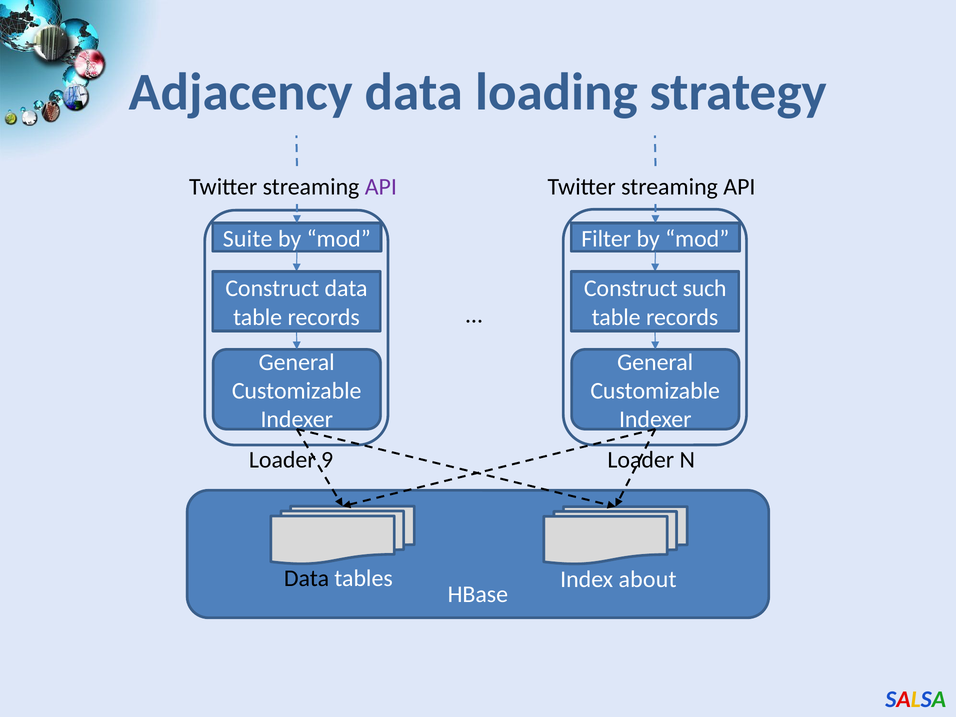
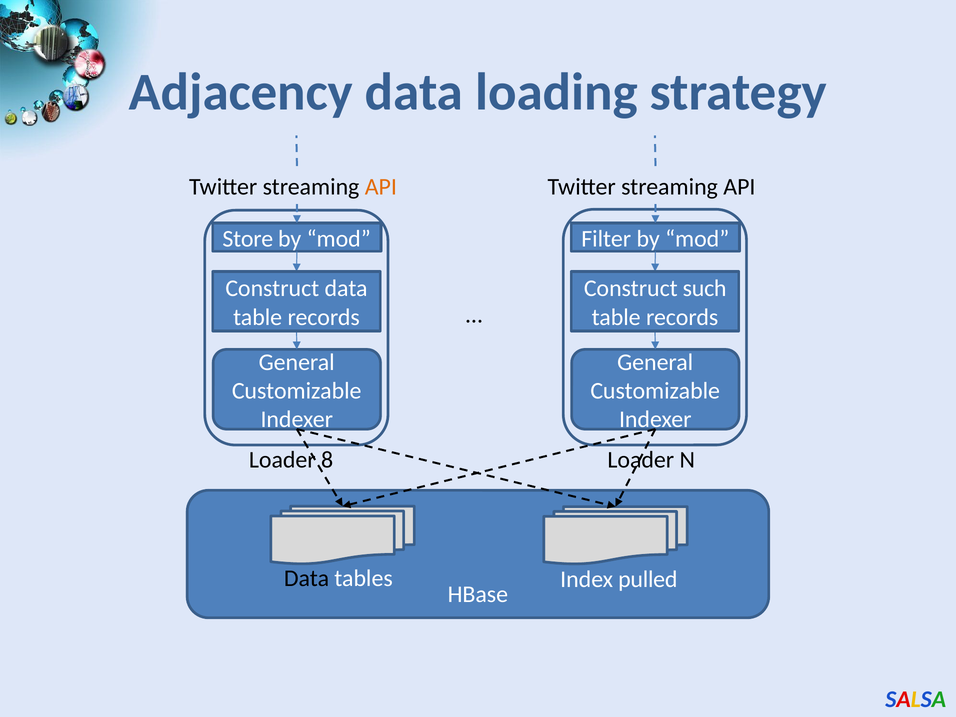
API at (381, 187) colour: purple -> orange
Suite: Suite -> Store
9: 9 -> 8
about: about -> pulled
